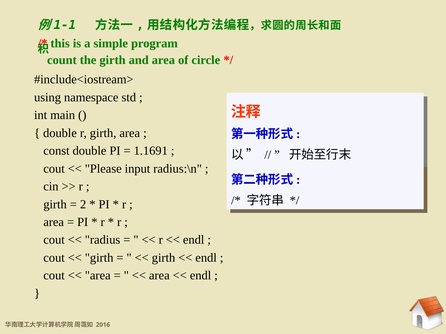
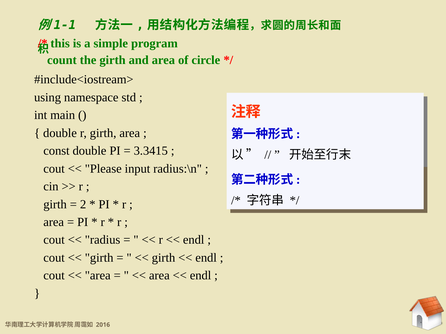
1.1691: 1.1691 -> 3.3415
